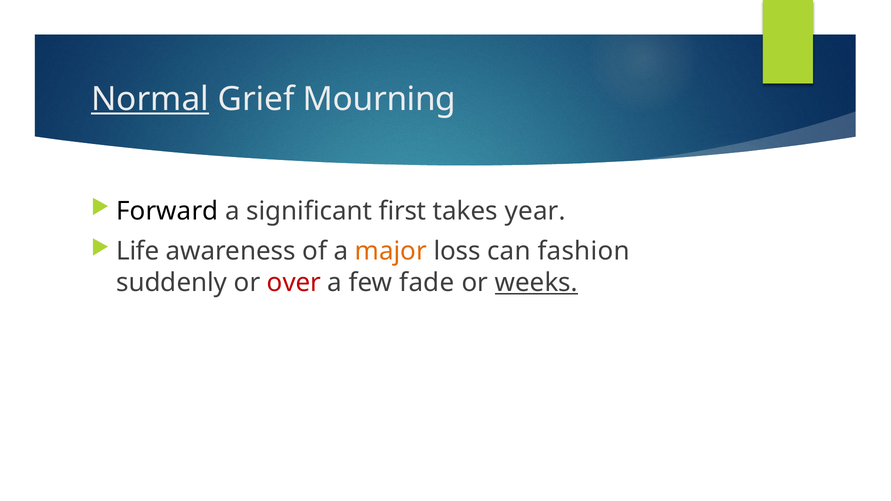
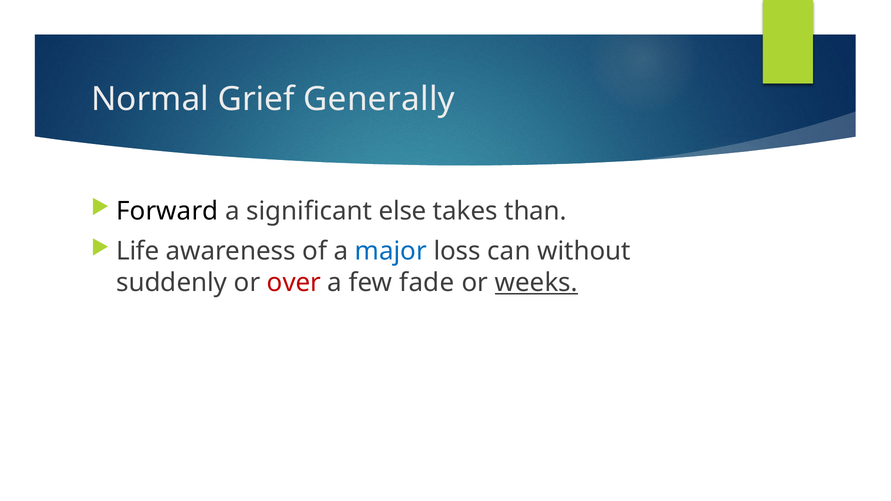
Normal underline: present -> none
Mourning: Mourning -> Generally
first: first -> else
year: year -> than
major colour: orange -> blue
fashion: fashion -> without
